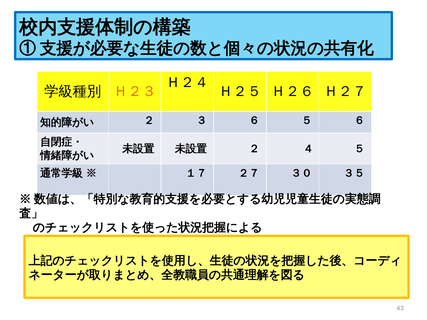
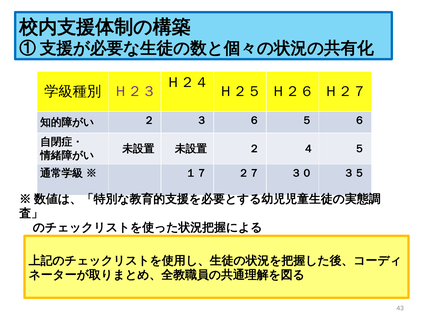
Ｈ２３ colour: orange -> purple
